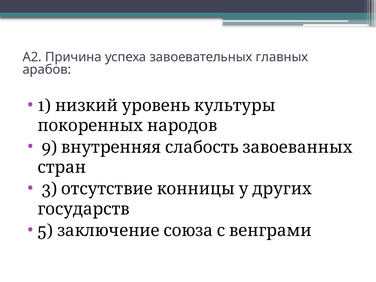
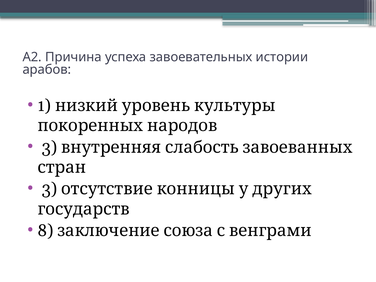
главных: главных -> истории
9 at (49, 147): 9 -> 3
5: 5 -> 8
